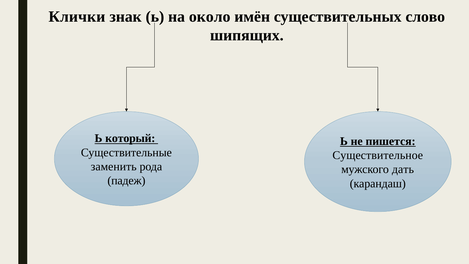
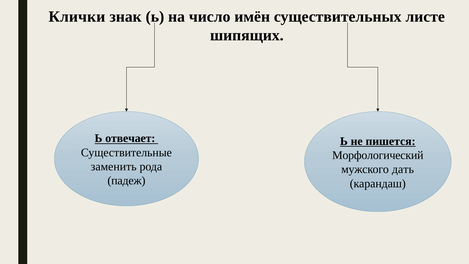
около: около -> число
слово: слово -> листе
который: который -> отвечает
Существительное: Существительное -> Морфологический
